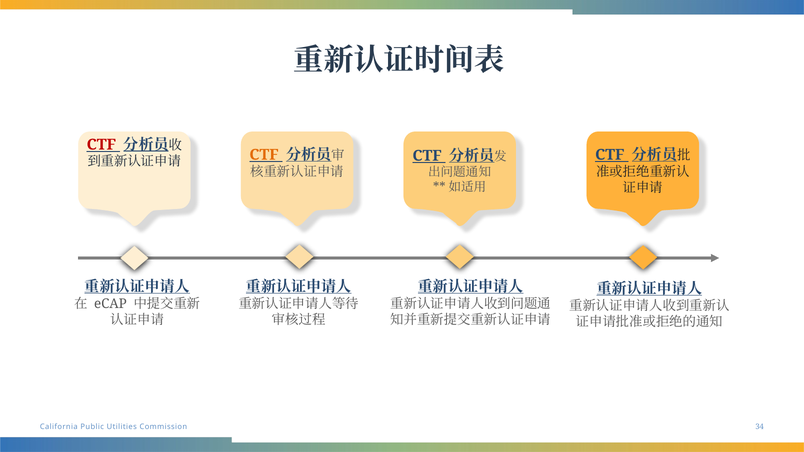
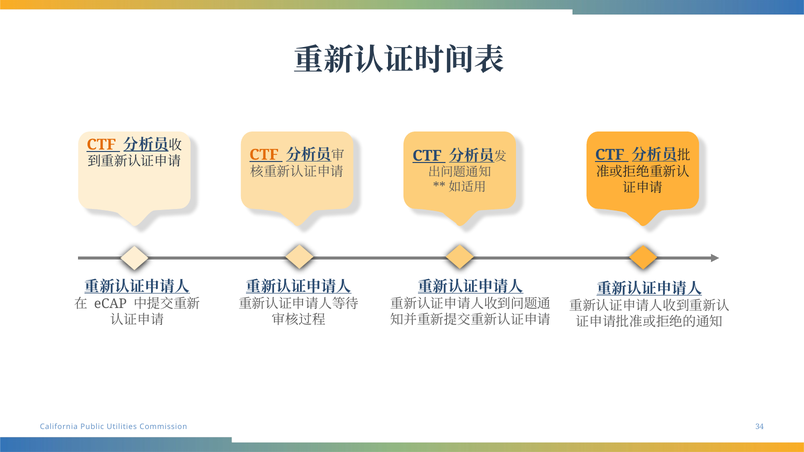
CTF at (101, 145) colour: red -> orange
